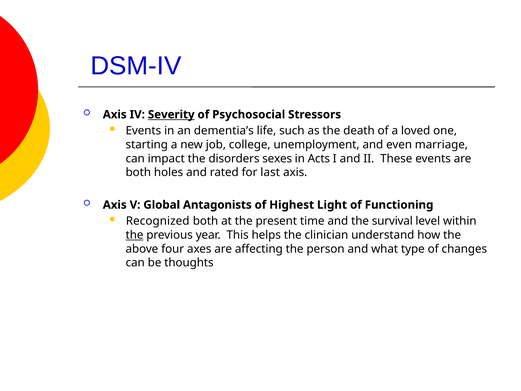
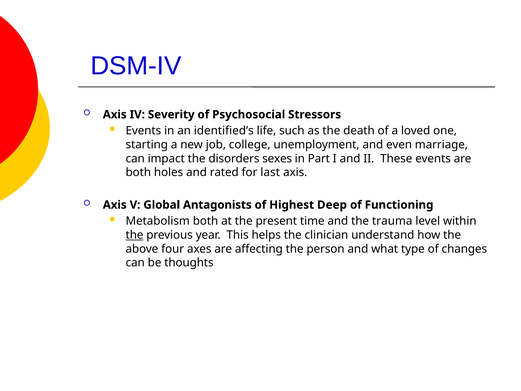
Severity underline: present -> none
dementia’s: dementia’s -> identified’s
Acts: Acts -> Part
Light: Light -> Deep
Recognized: Recognized -> Metabolism
survival: survival -> trauma
